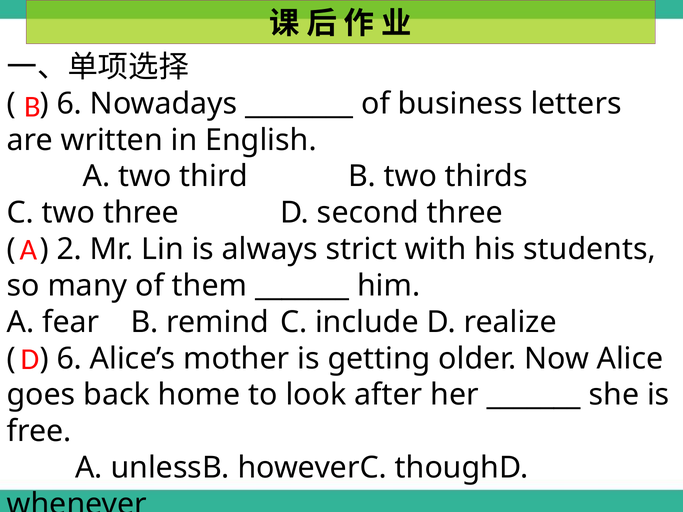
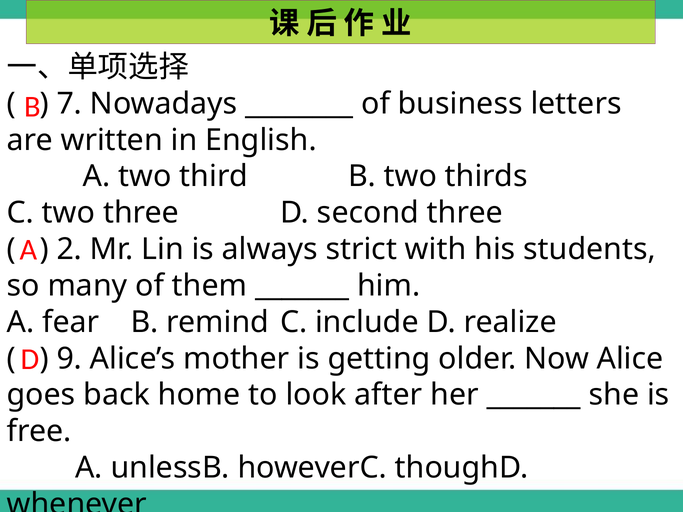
6 at (69, 104): 6 -> 7
6 at (69, 359): 6 -> 9
